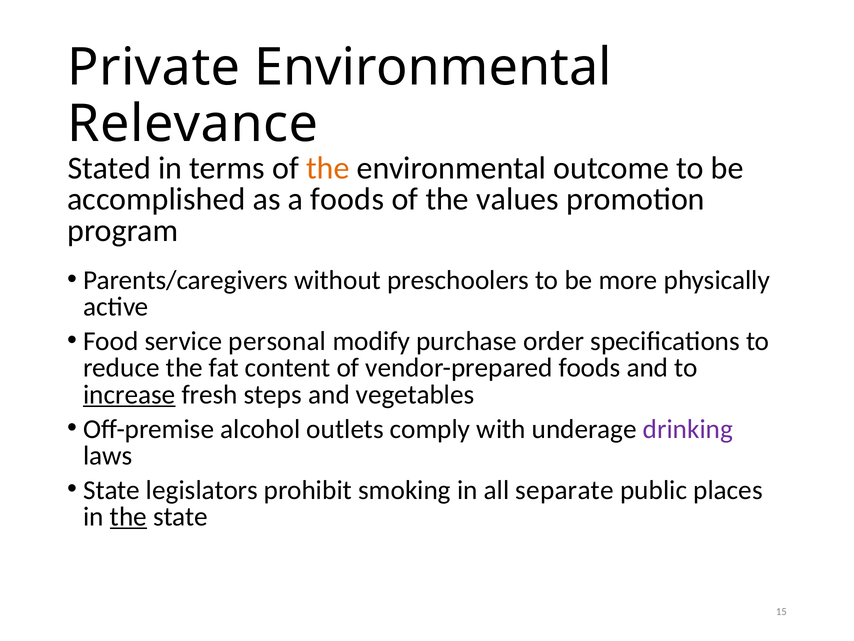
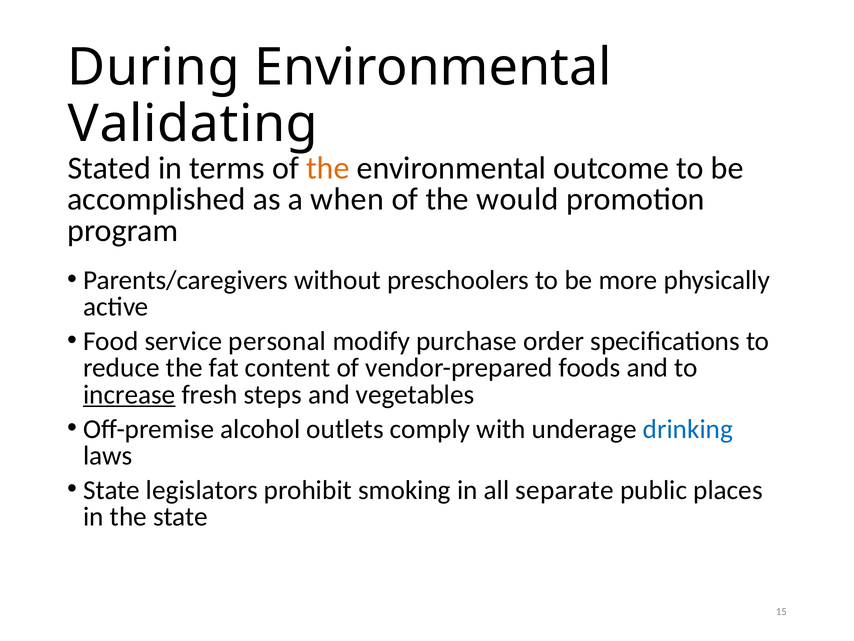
Private: Private -> During
Relevance: Relevance -> Validating
a foods: foods -> when
values: values -> would
drinking colour: purple -> blue
the at (128, 516) underline: present -> none
